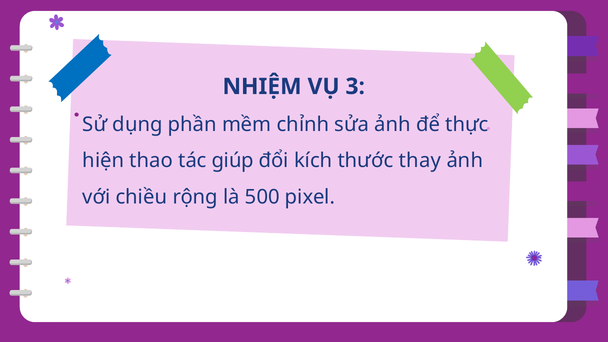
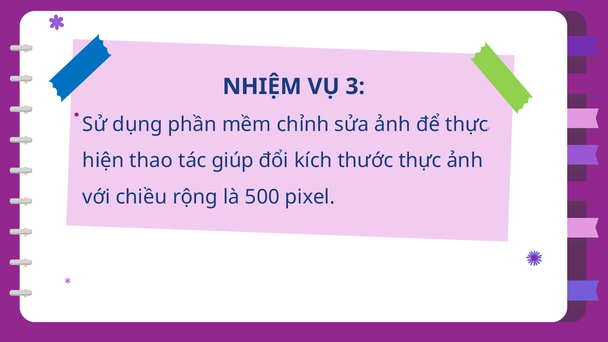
thước thay: thay -> thực
